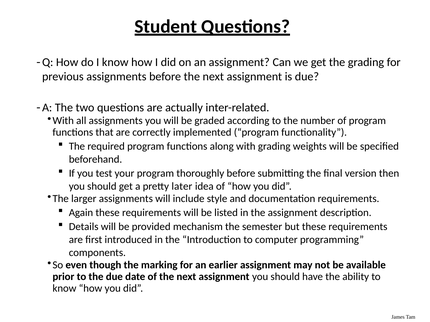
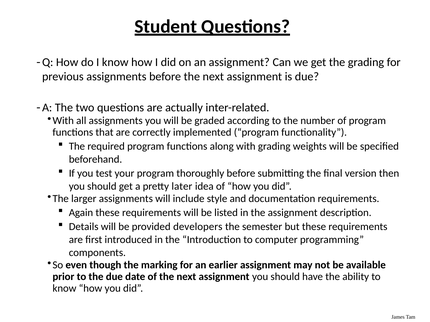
mechanism: mechanism -> developers
